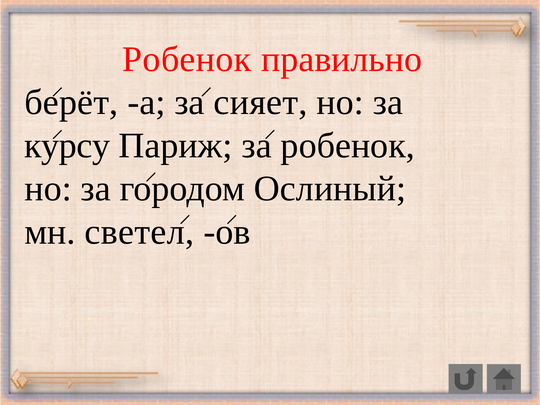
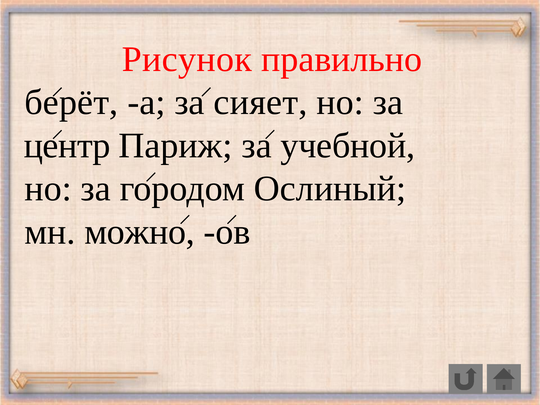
Робенок at (187, 59): Робенок -> Рисунок
курсу: курсу -> центр
за робенок: робенок -> учебной
светел: светел -> можно
